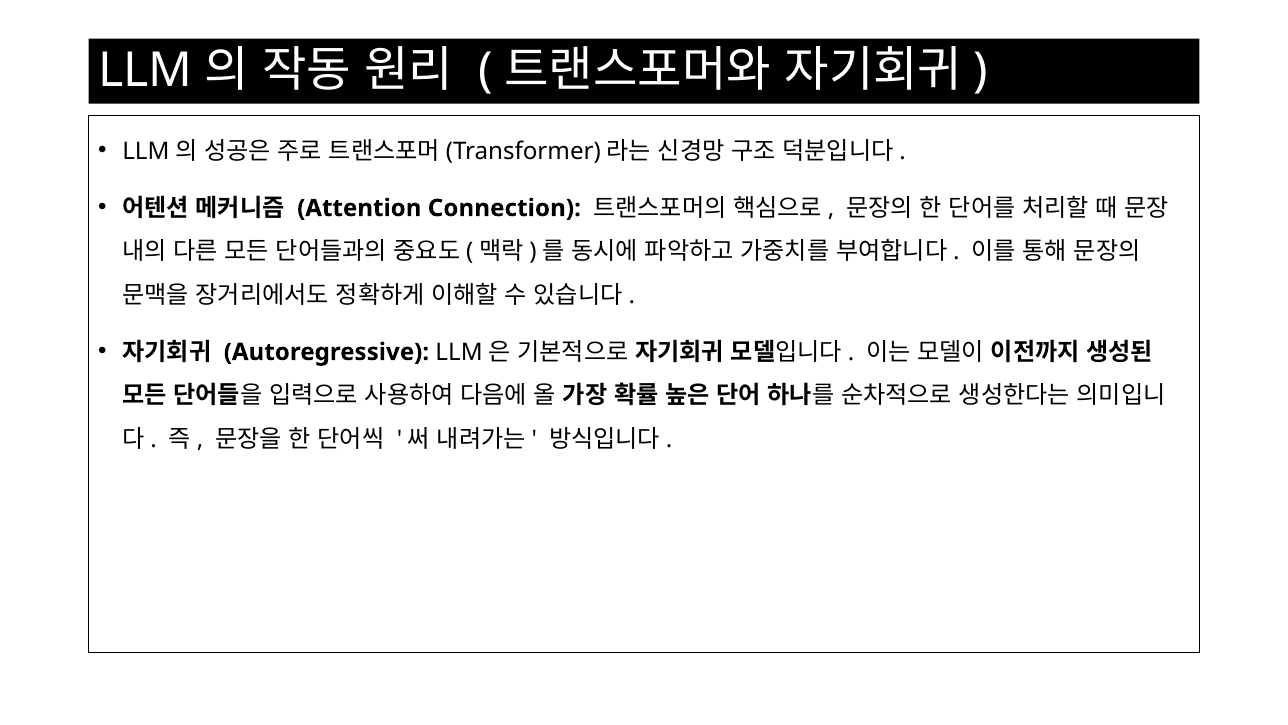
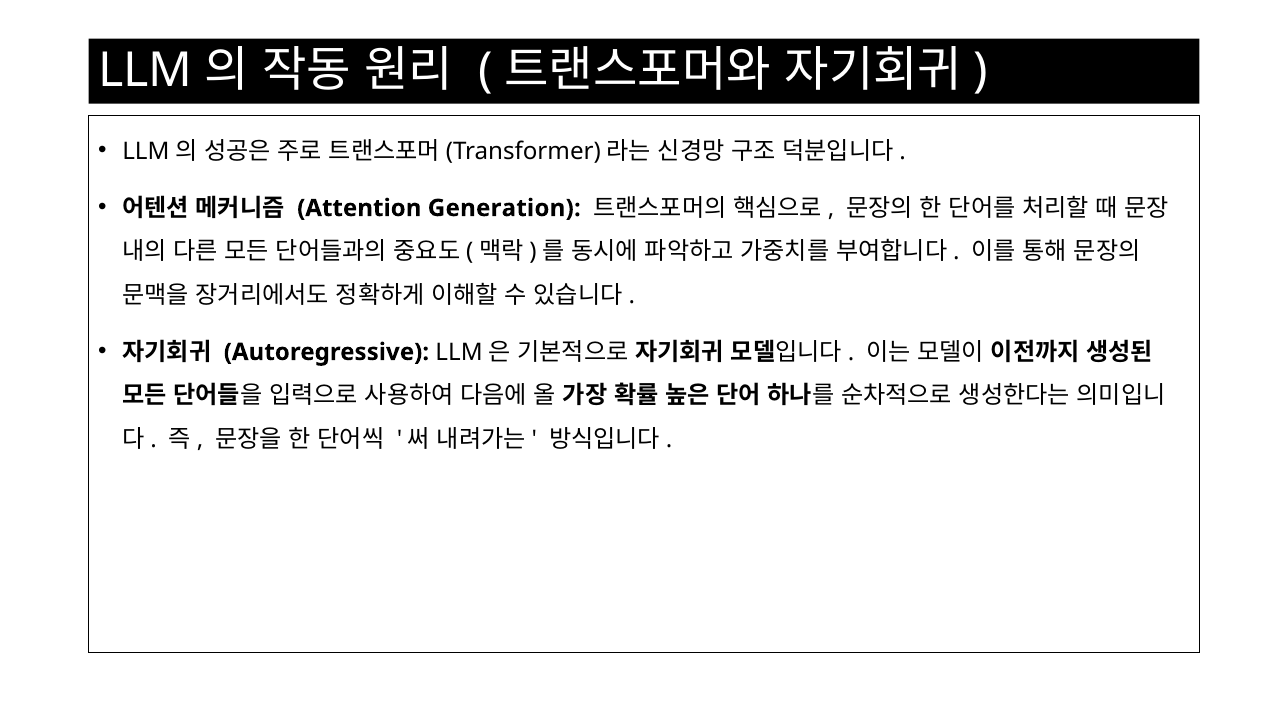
Connection: Connection -> Generation
